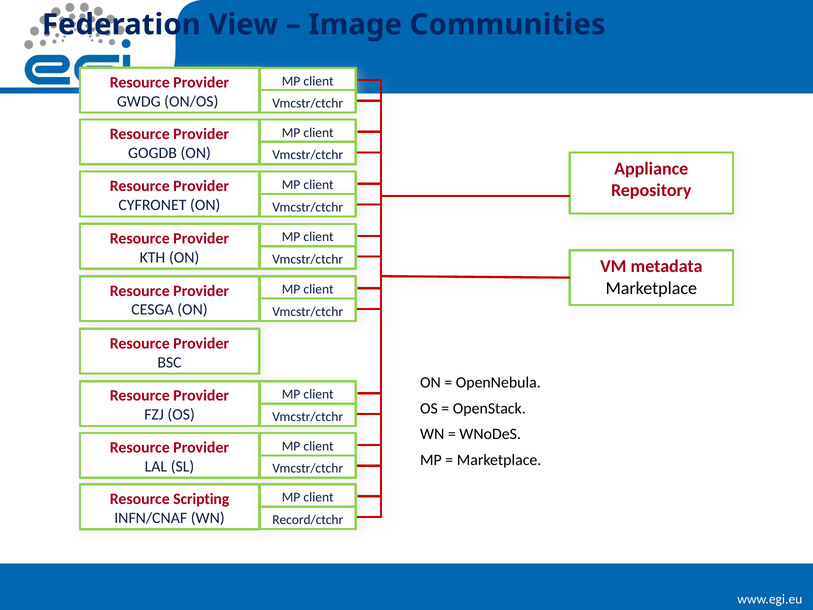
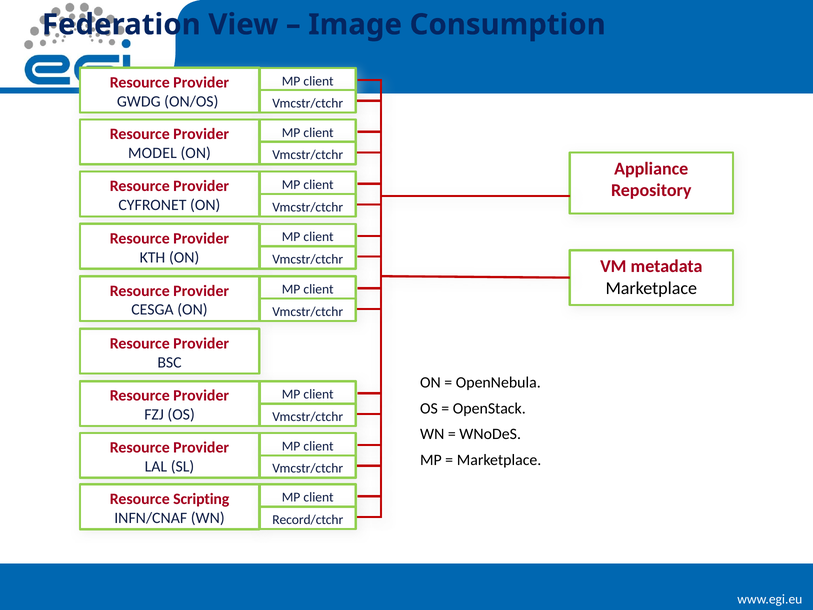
Communities: Communities -> Consumption
GOGDB: GOGDB -> MODEL
